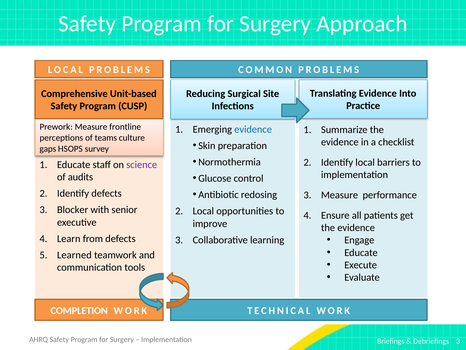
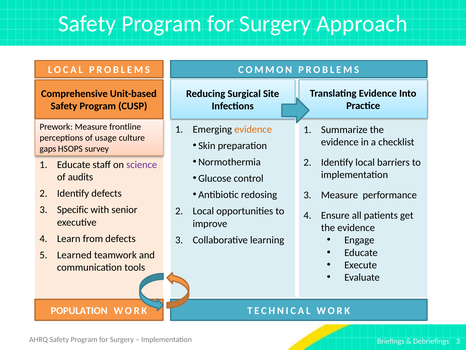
evidence at (253, 129) colour: blue -> orange
teams: teams -> usage
Blocker: Blocker -> Specific
COMPLETION: COMPLETION -> POPULATION
